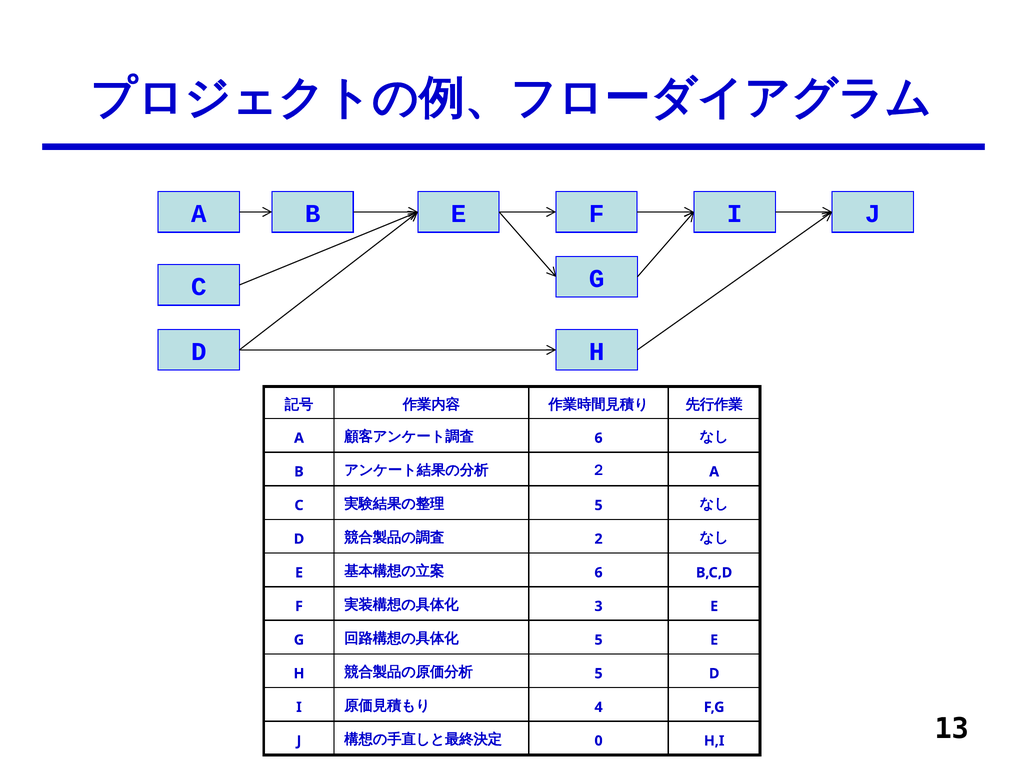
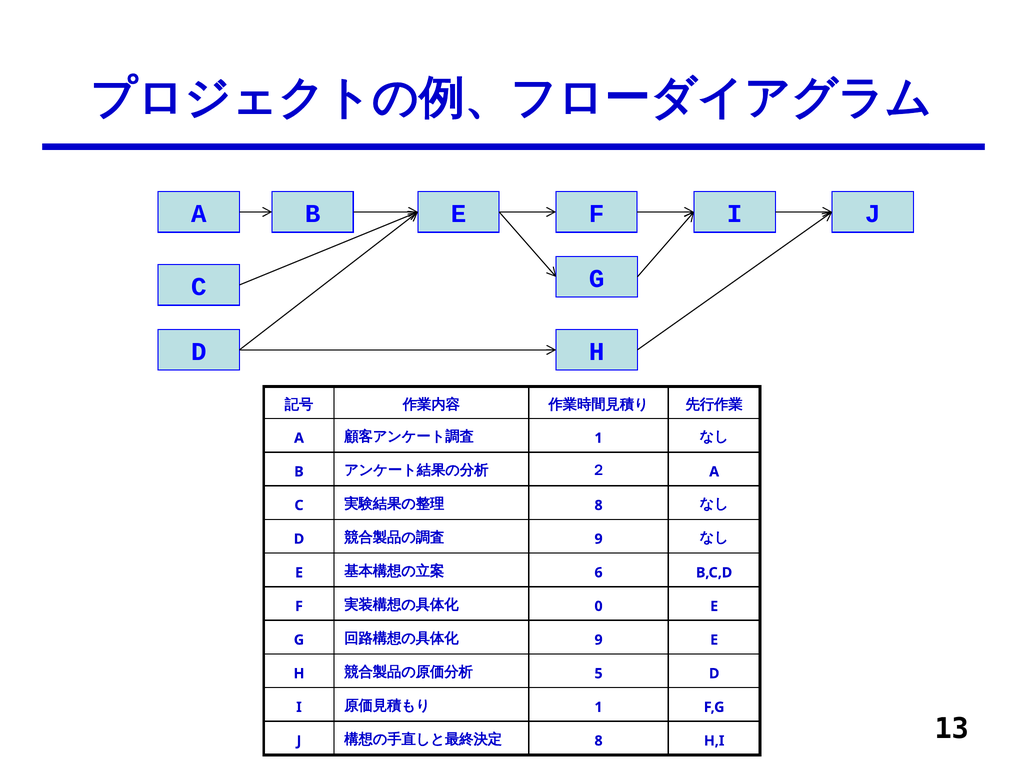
6 at (599, 438): 6 -> 1
5 at (599, 506): 5 -> 8
2 at (599, 539): 2 -> 9
3: 3 -> 0
5 at (599, 640): 5 -> 9
4 at (599, 707): 4 -> 1
0 at (599, 741): 0 -> 8
